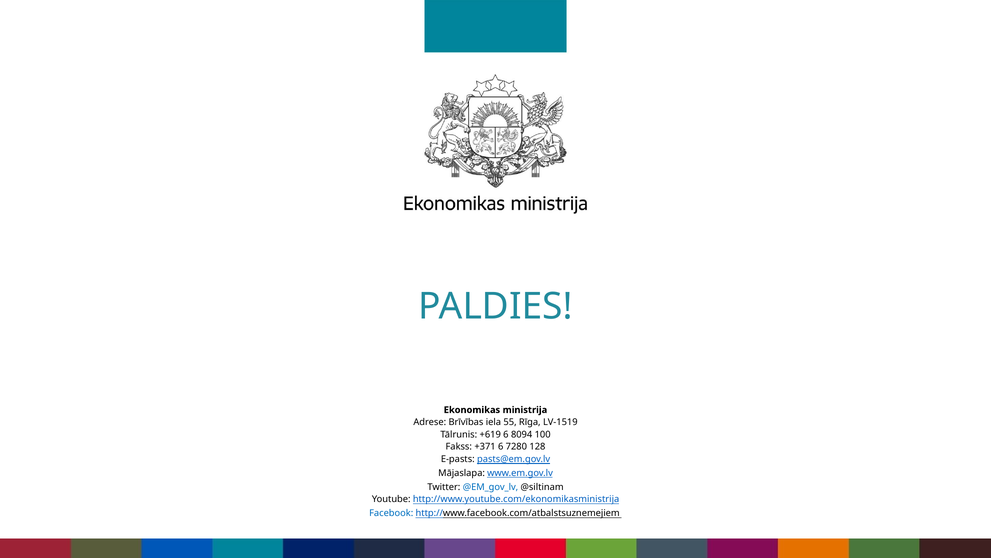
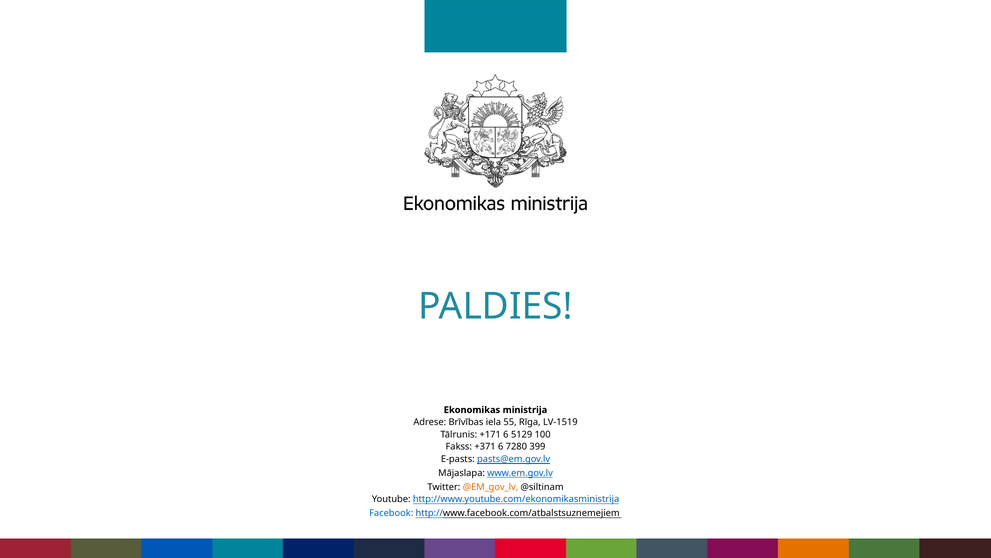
+619: +619 -> +171
8094: 8094 -> 5129
128: 128 -> 399
@EM_gov_lv colour: blue -> orange
